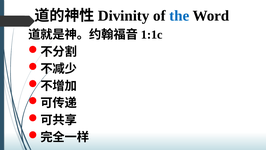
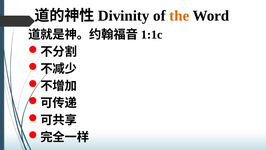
the colour: blue -> orange
